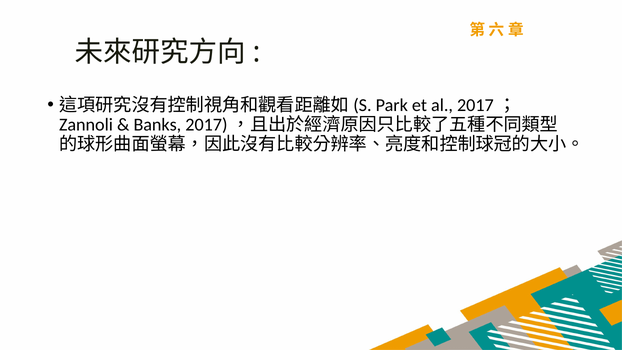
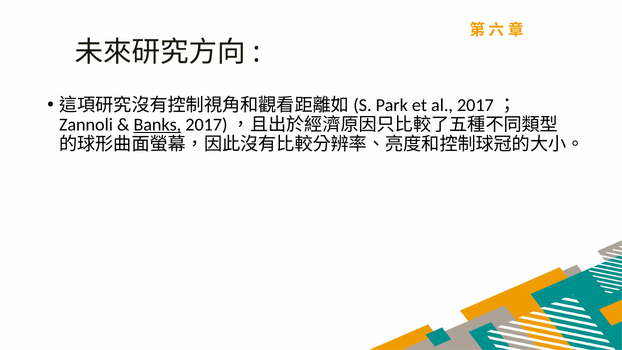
Banks underline: none -> present
